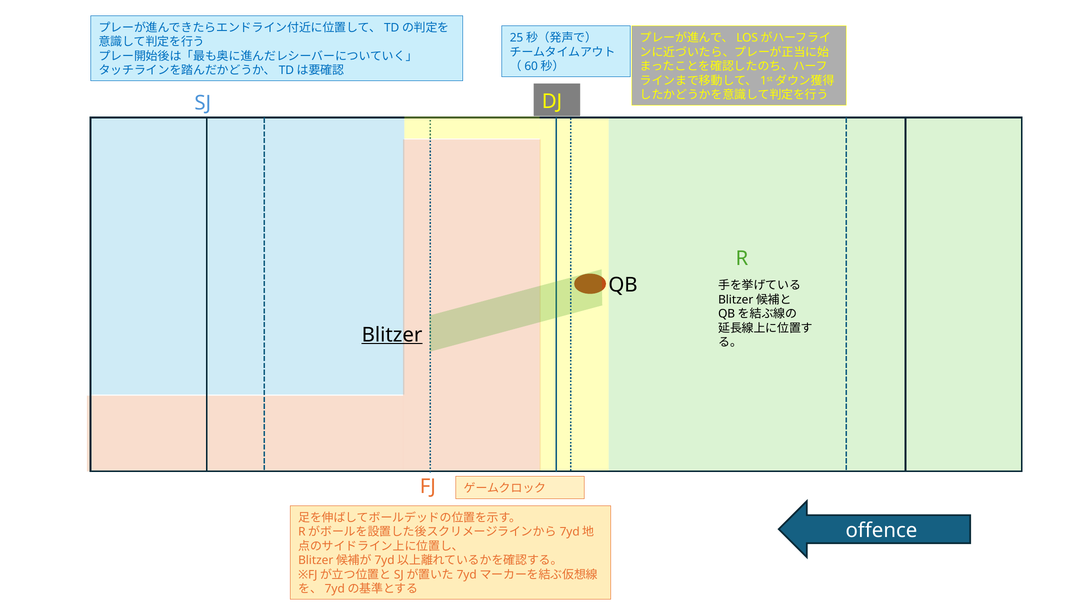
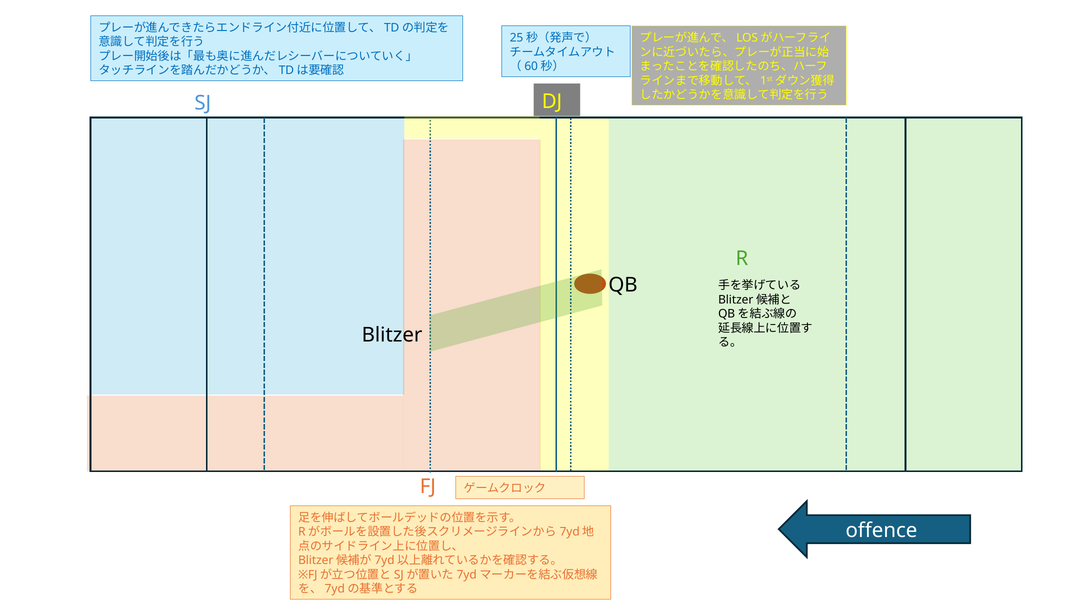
Blitzer underline: present -> none
